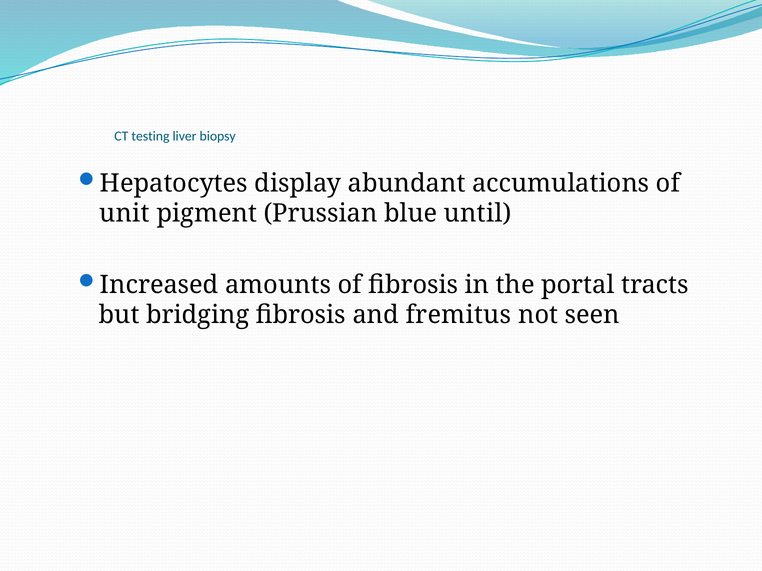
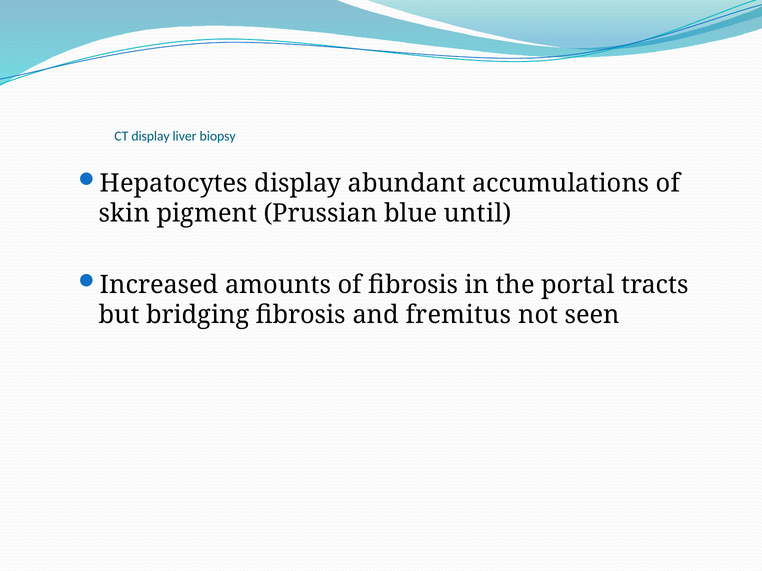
CT testing: testing -> display
unit: unit -> skin
